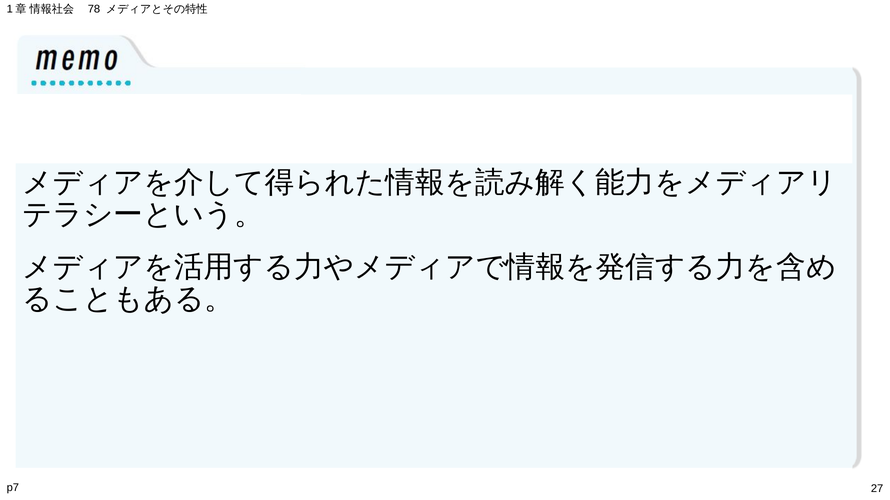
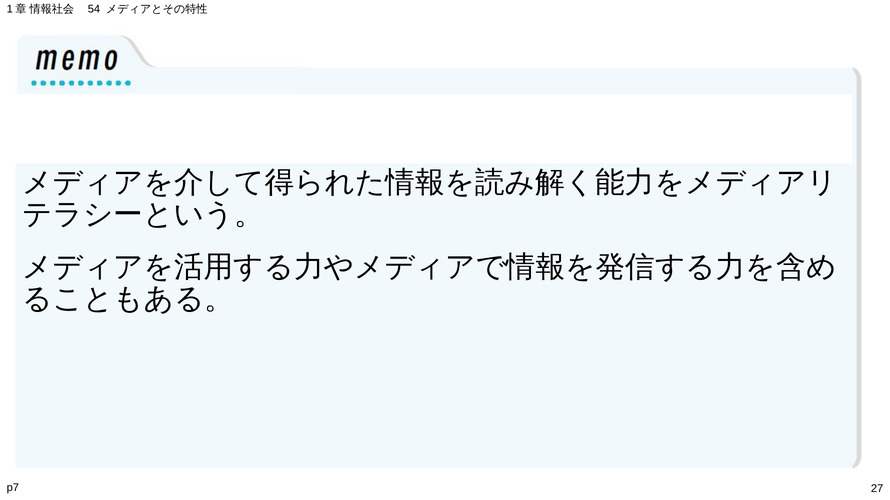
78: 78 -> 54
